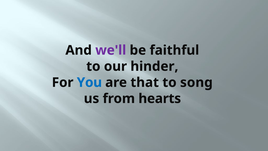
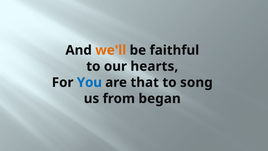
we'll colour: purple -> orange
hinder: hinder -> hearts
hearts: hearts -> began
